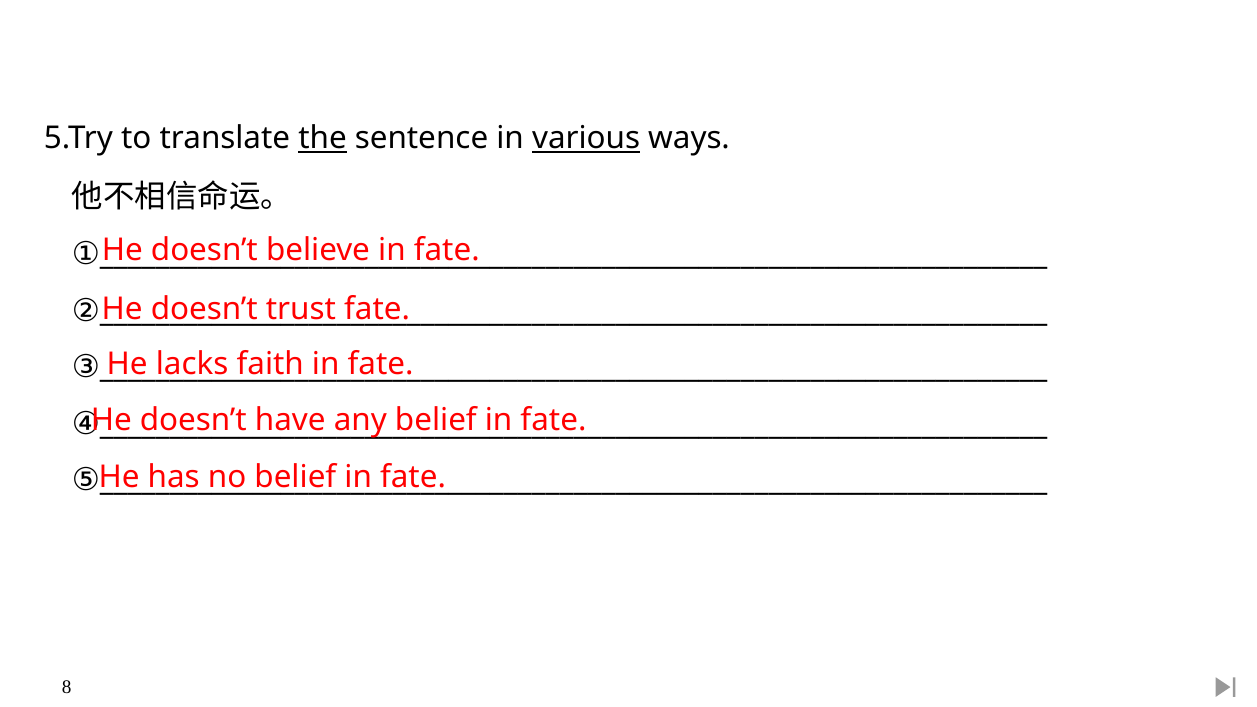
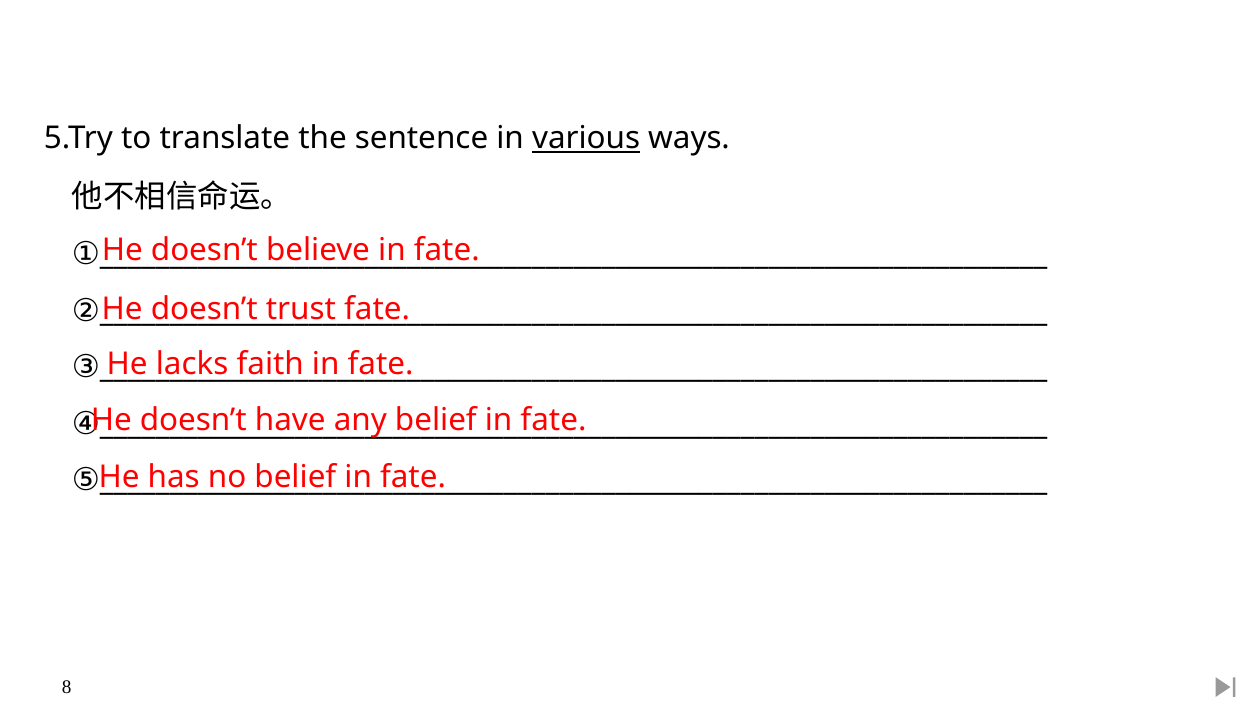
the underline: present -> none
